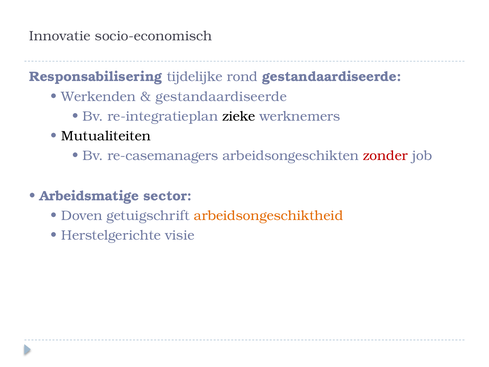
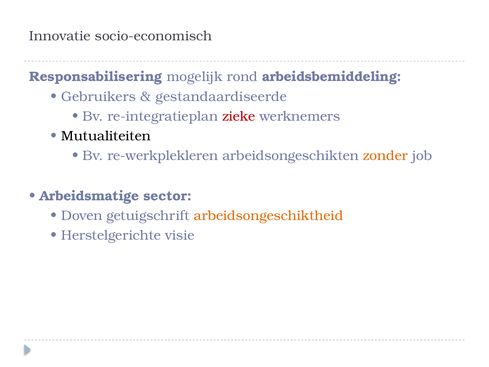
tijdelijke: tijdelijke -> mogelijk
rond gestandaardiseerde: gestandaardiseerde -> arbeidsbemiddeling
Werkenden: Werkenden -> Gebruikers
zieke colour: black -> red
re-casemanagers: re-casemanagers -> re-werkplekleren
zonder colour: red -> orange
